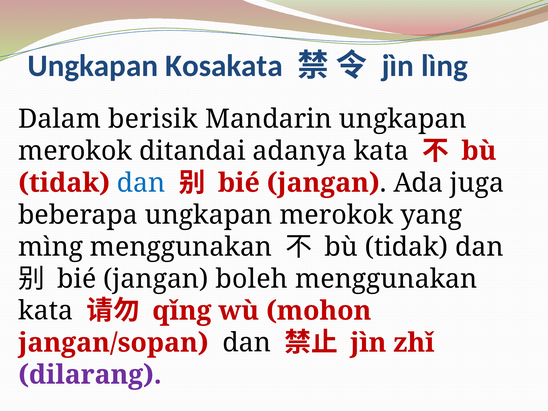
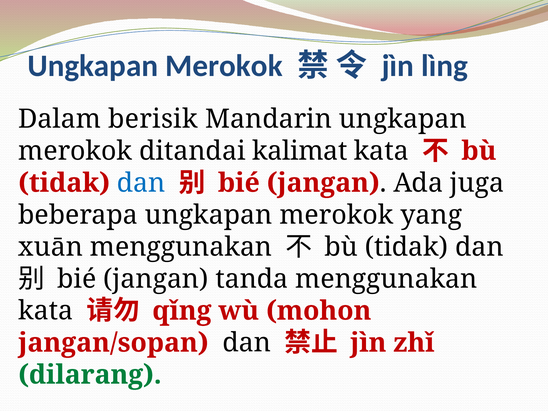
Kosakata at (224, 66): Kosakata -> Merokok
adanya: adanya -> kalimat
mìng: mìng -> xuān
boleh: boleh -> tanda
dilarang colour: purple -> green
